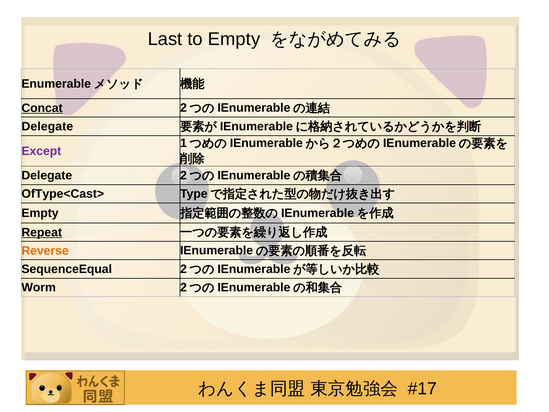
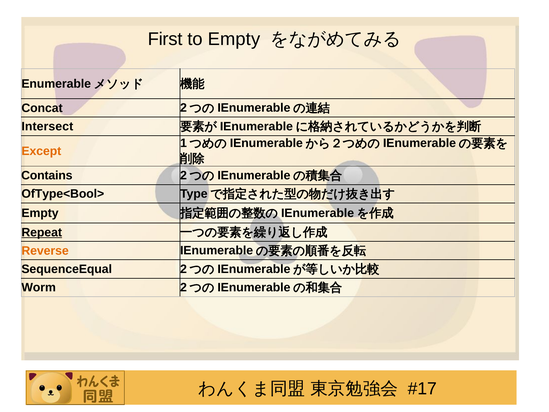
Last: Last -> First
Concat underline: present -> none
Delegate at (47, 126): Delegate -> Intersect
Except colour: purple -> orange
Delegate at (47, 175): Delegate -> Contains
OfType<Cast>: OfType<Cast> -> OfType<Bool>
